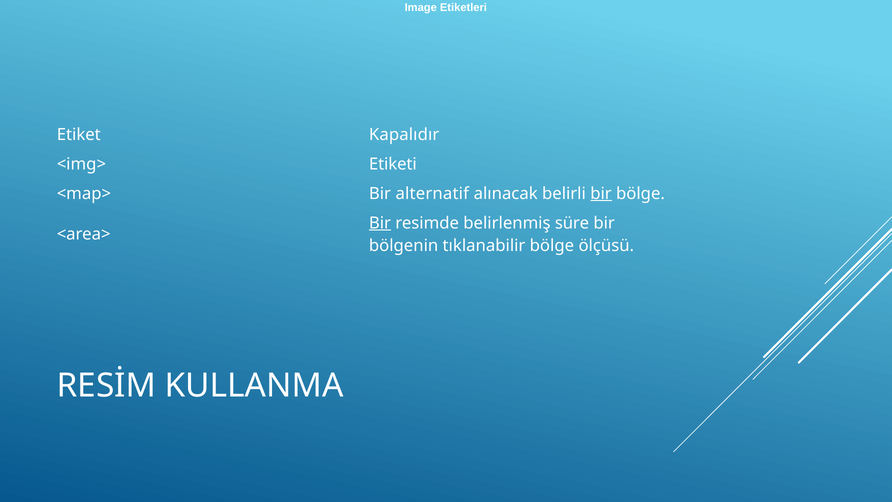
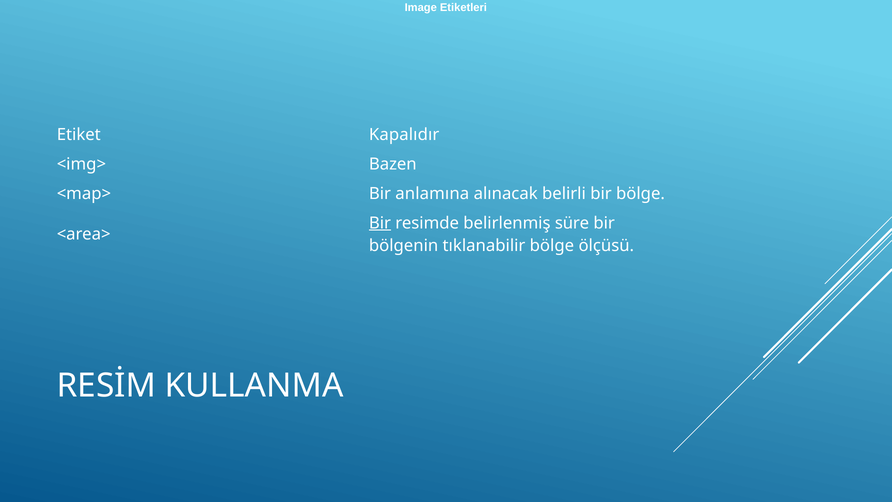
Etiketi: Etiketi -> Bazen
alternatif: alternatif -> anlamına
bir at (601, 193) underline: present -> none
